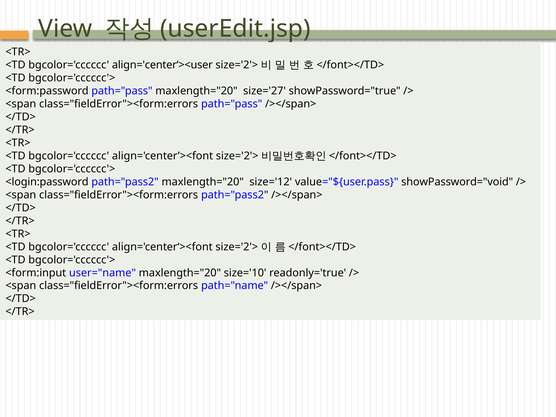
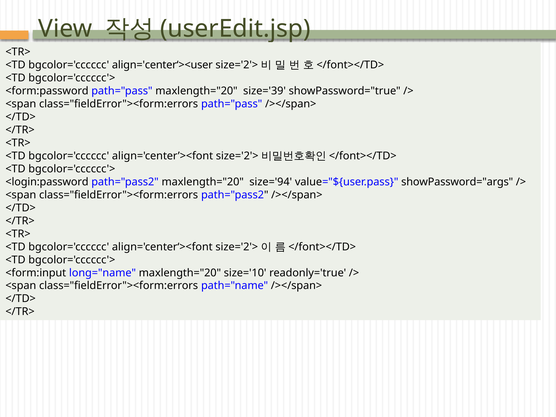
size='27: size='27 -> size='39
size='12: size='12 -> size='94
showPassword="void: showPassword="void -> showPassword="args
user="name: user="name -> long="name
